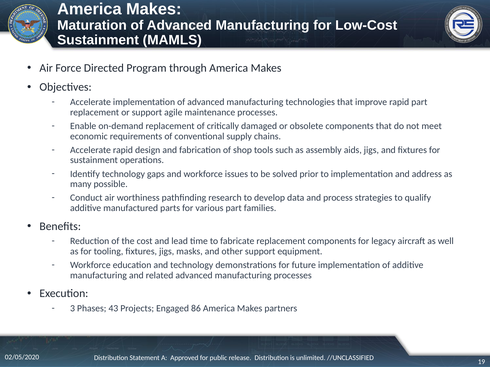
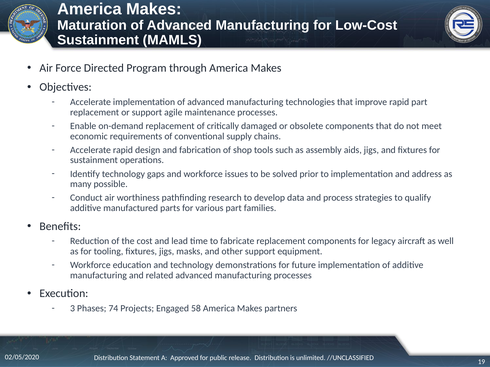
43: 43 -> 74
86: 86 -> 58
